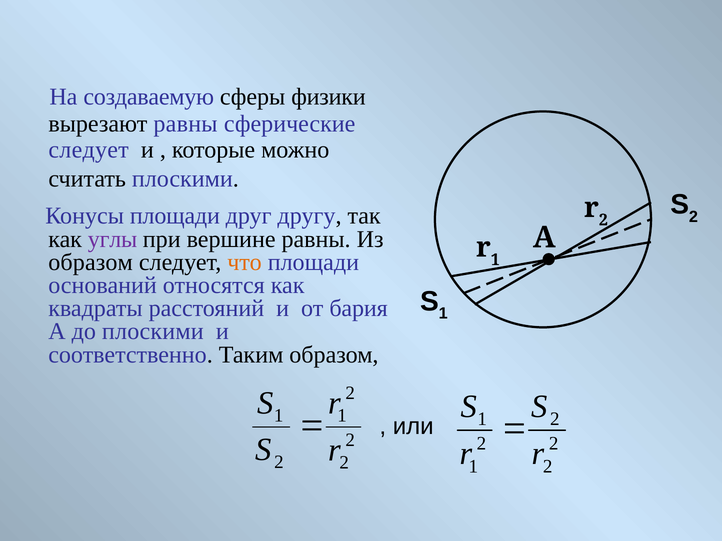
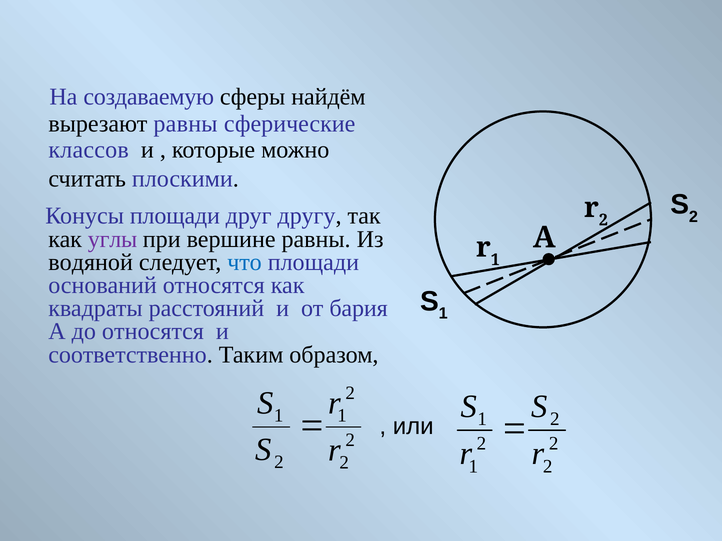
физики: физики -> найдём
следует at (89, 150): следует -> классов
образом at (91, 262): образом -> водяной
что colour: orange -> blue
до плоскими: плоскими -> относятся
